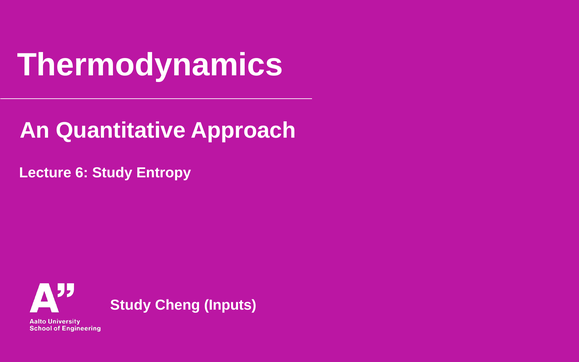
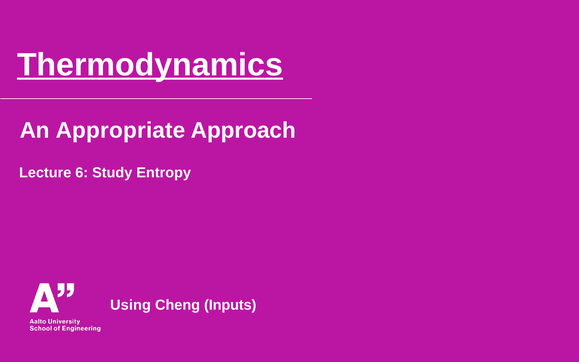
Thermodynamics underline: none -> present
Quantitative: Quantitative -> Appropriate
Study at (131, 305): Study -> Using
